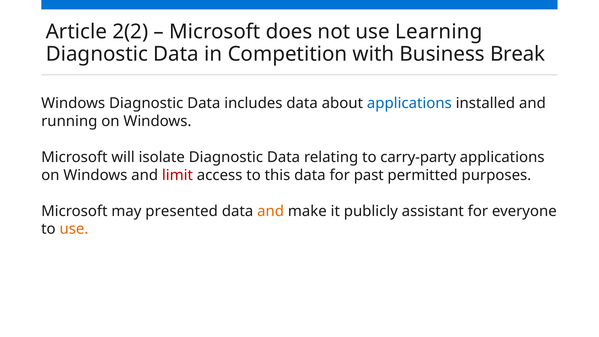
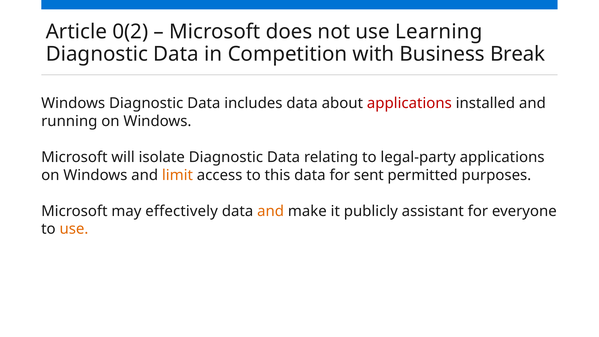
2(2: 2(2 -> 0(2
applications at (409, 103) colour: blue -> red
carry-party: carry-party -> legal-party
limit colour: red -> orange
past: past -> sent
presented: presented -> effectively
